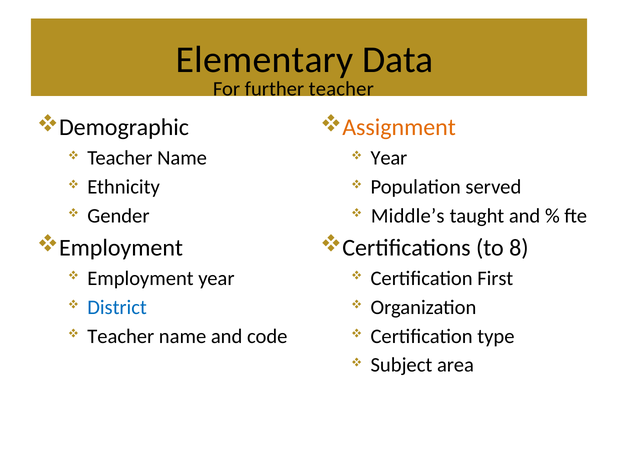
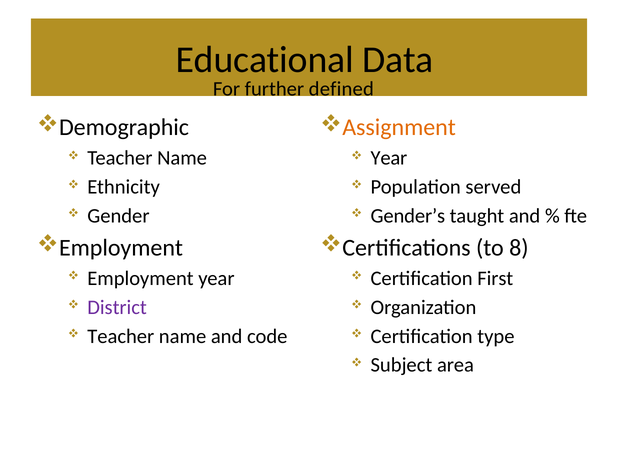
Elementary: Elementary -> Educational
further teacher: teacher -> defined
Middle’s: Middle’s -> Gender’s
District colour: blue -> purple
